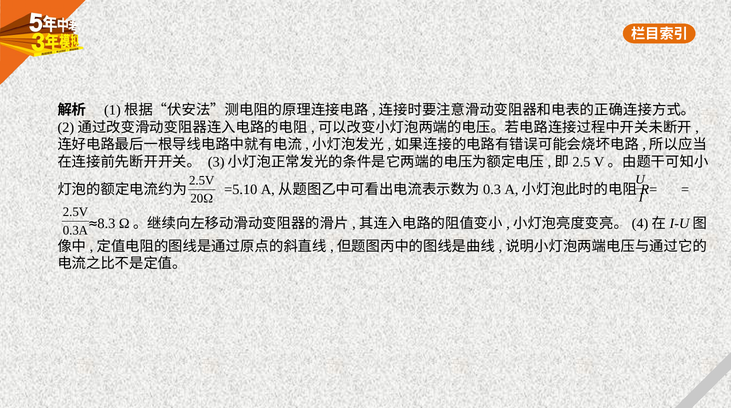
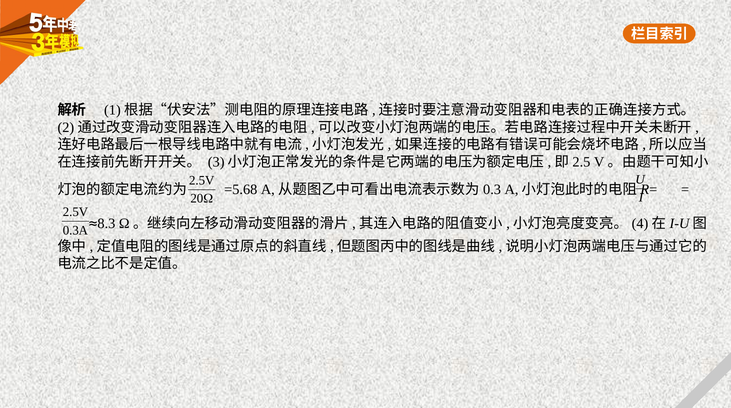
=5.10: =5.10 -> =5.68
